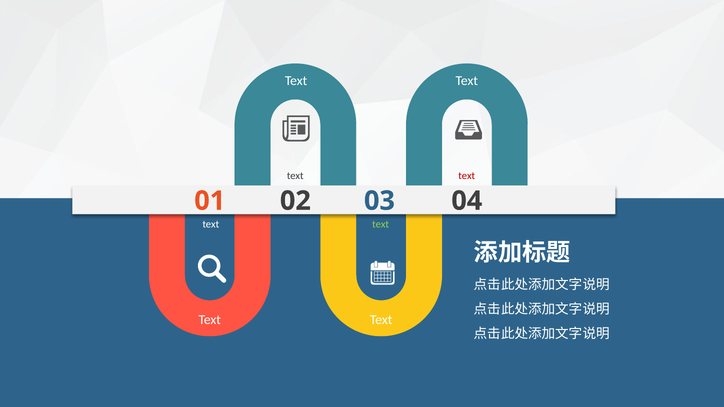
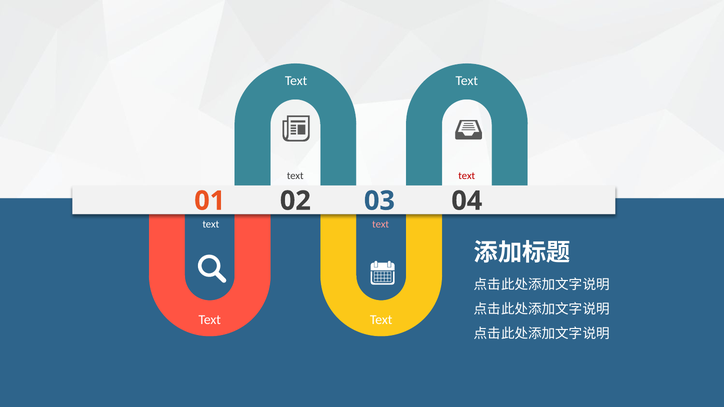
text at (381, 224) colour: light green -> pink
